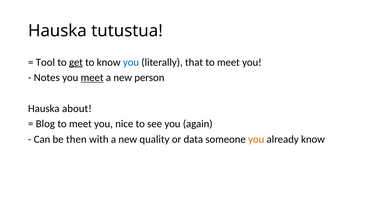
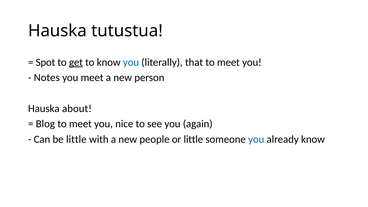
Tool: Tool -> Spot
meet at (92, 78) underline: present -> none
be then: then -> little
quality: quality -> people
or data: data -> little
you at (256, 139) colour: orange -> blue
